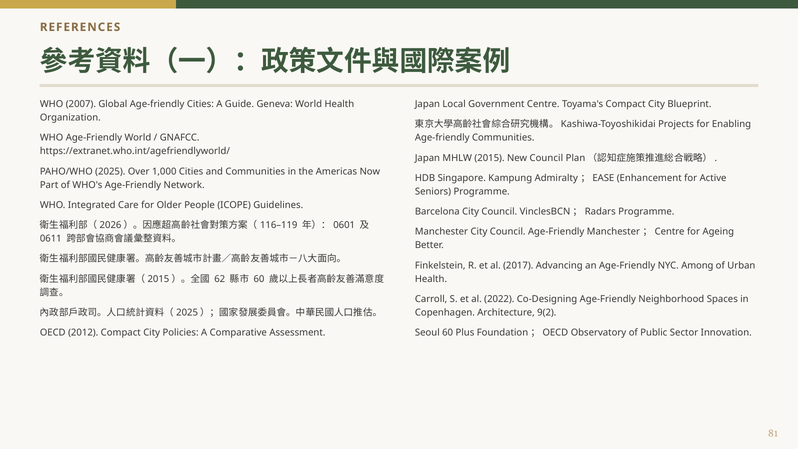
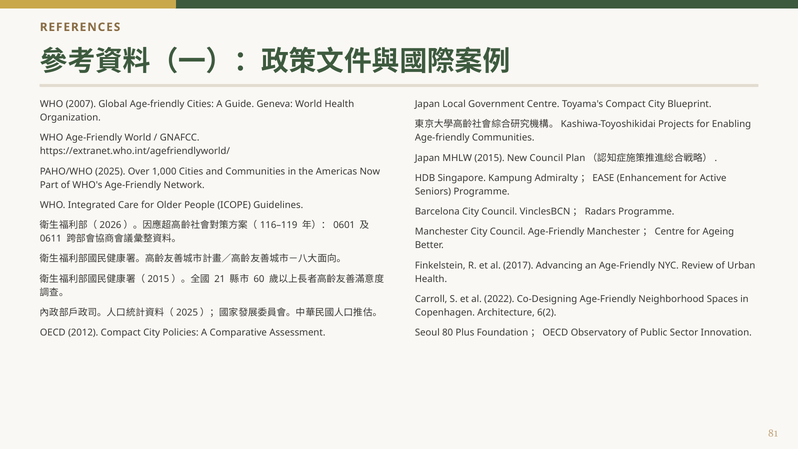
Among: Among -> Review
62: 62 -> 21
9(2: 9(2 -> 6(2
Seoul 60: 60 -> 80
